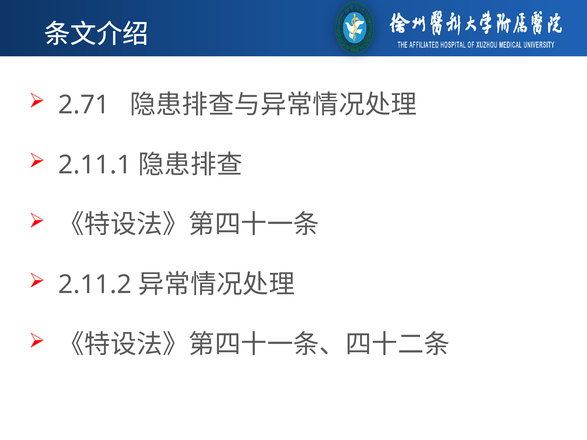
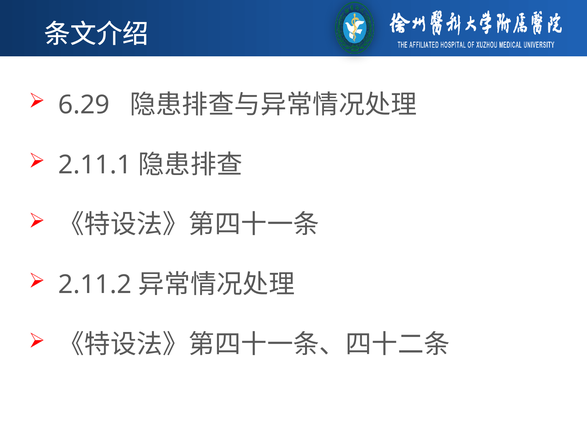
2.71: 2.71 -> 6.29
